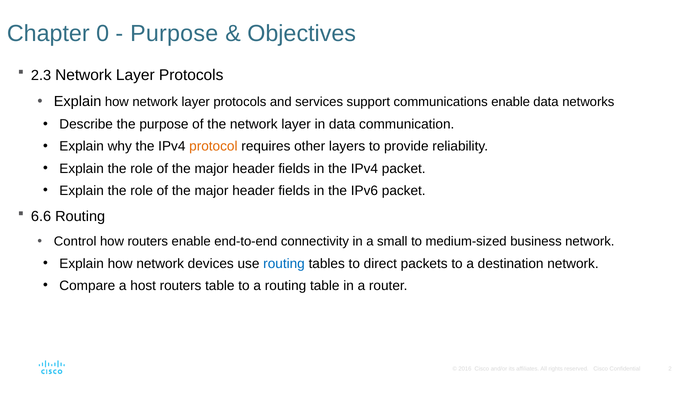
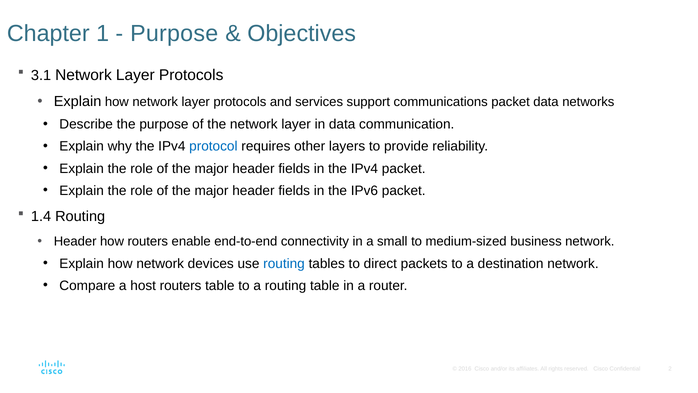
0: 0 -> 1
2.3: 2.3 -> 3.1
communications enable: enable -> packet
protocol colour: orange -> blue
6.6: 6.6 -> 1.4
Control at (75, 241): Control -> Header
